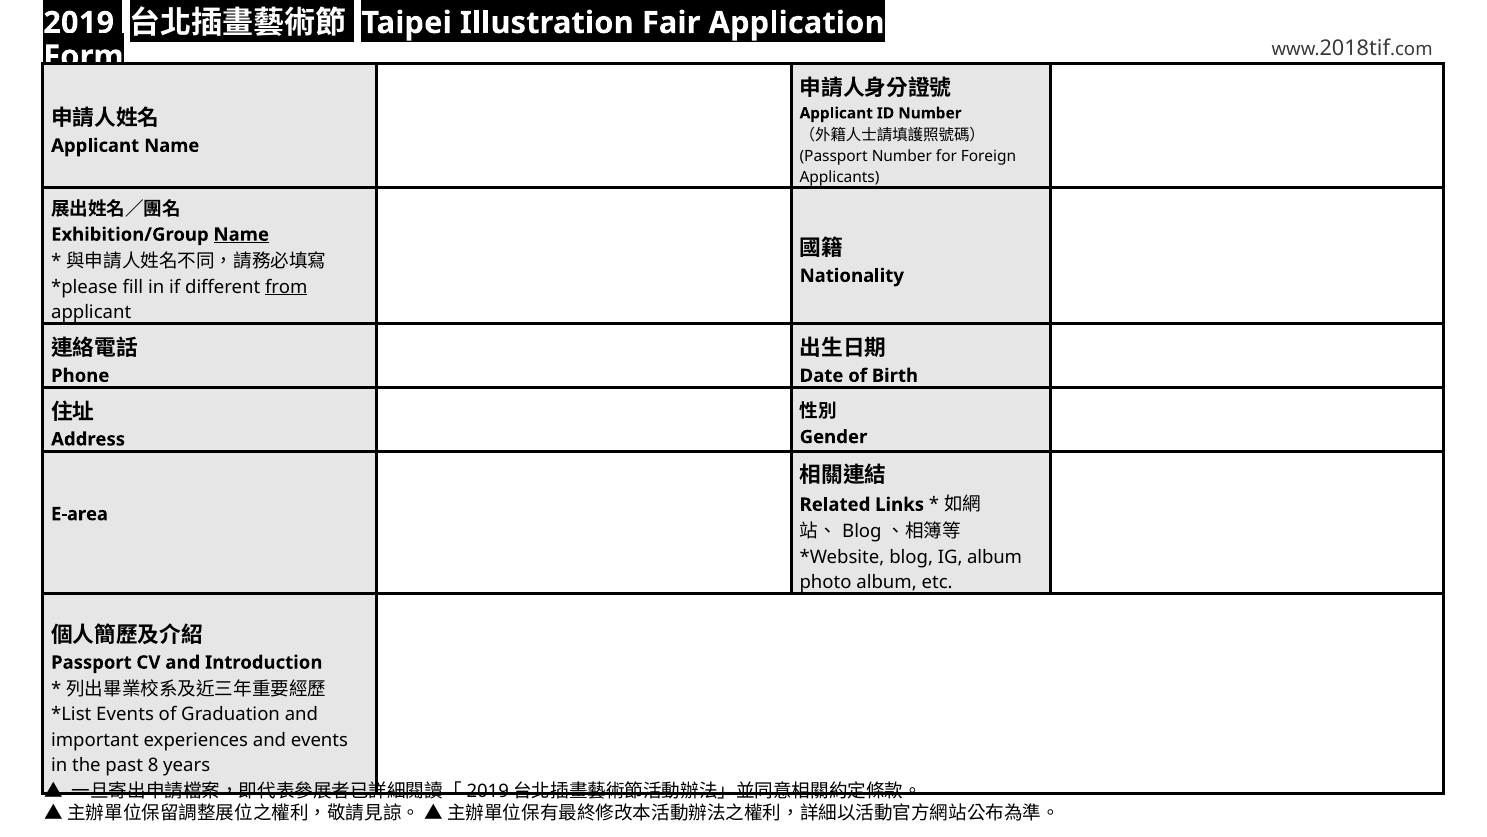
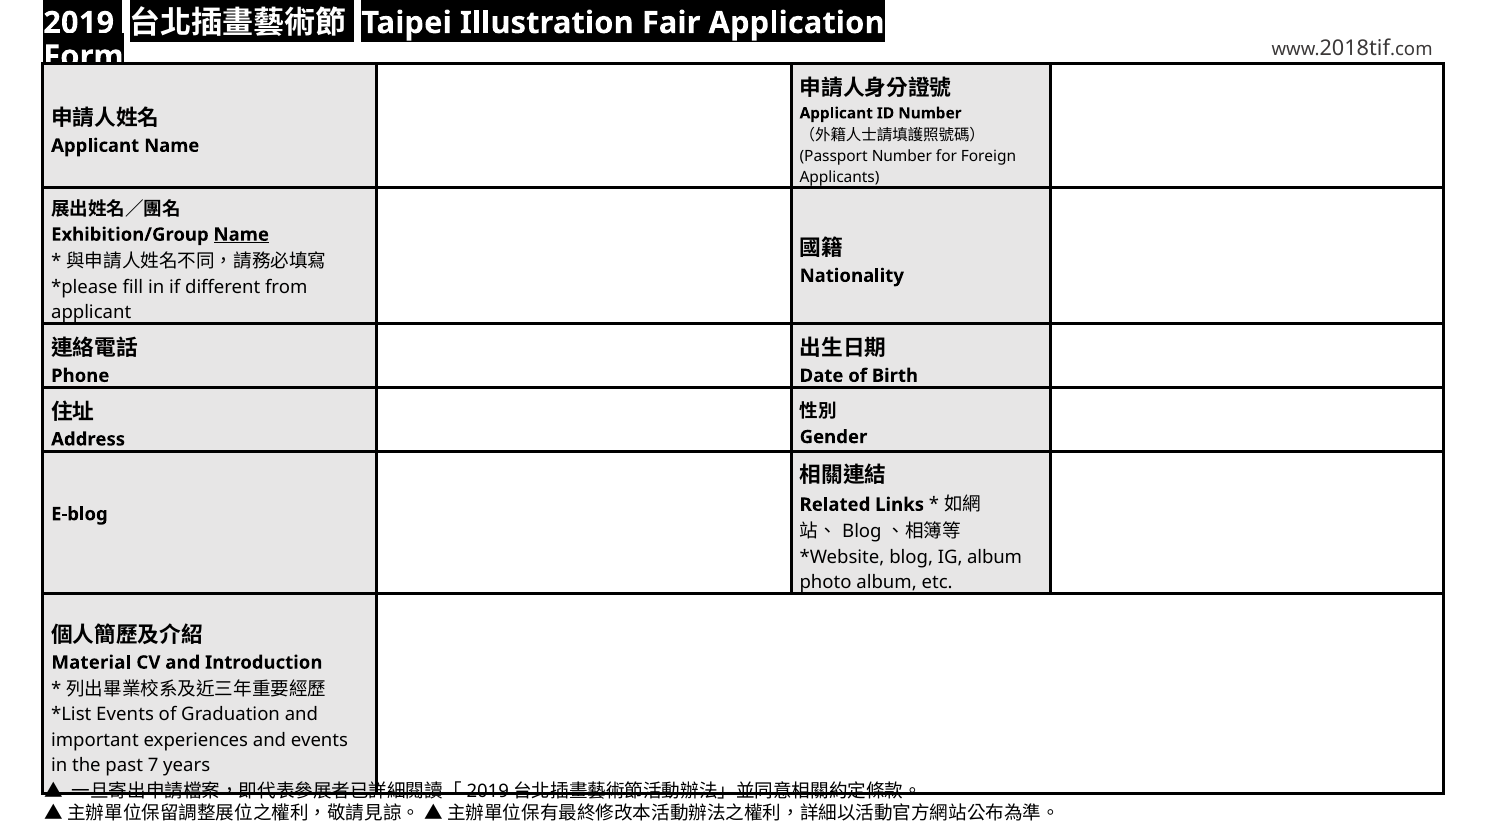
from underline: present -> none
E-area: E-area -> E-blog
Passport at (91, 662): Passport -> Material
8: 8 -> 7
